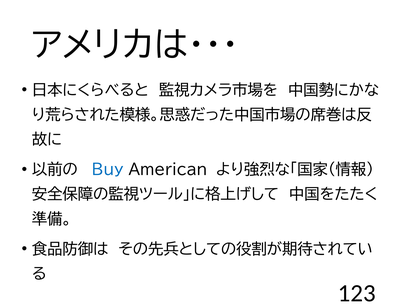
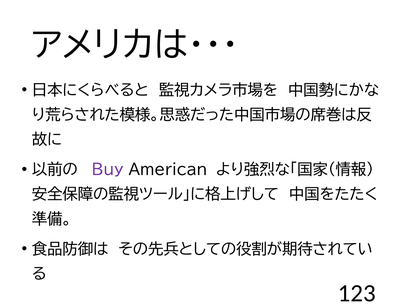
Buy colour: blue -> purple
